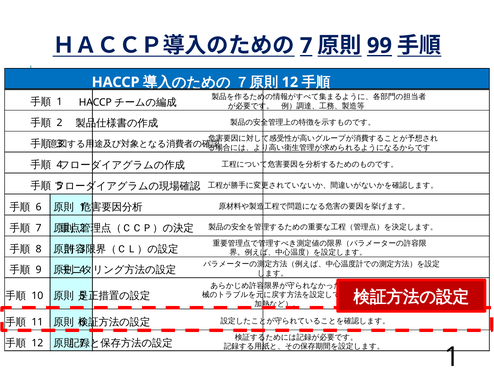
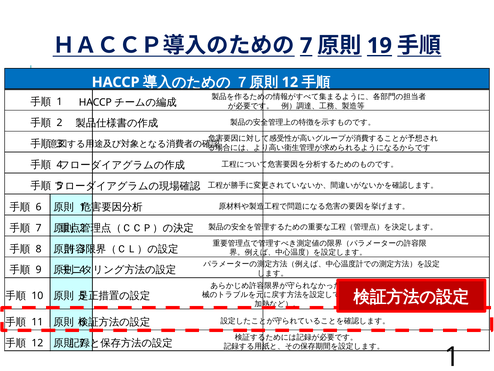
99: 99 -> 19
